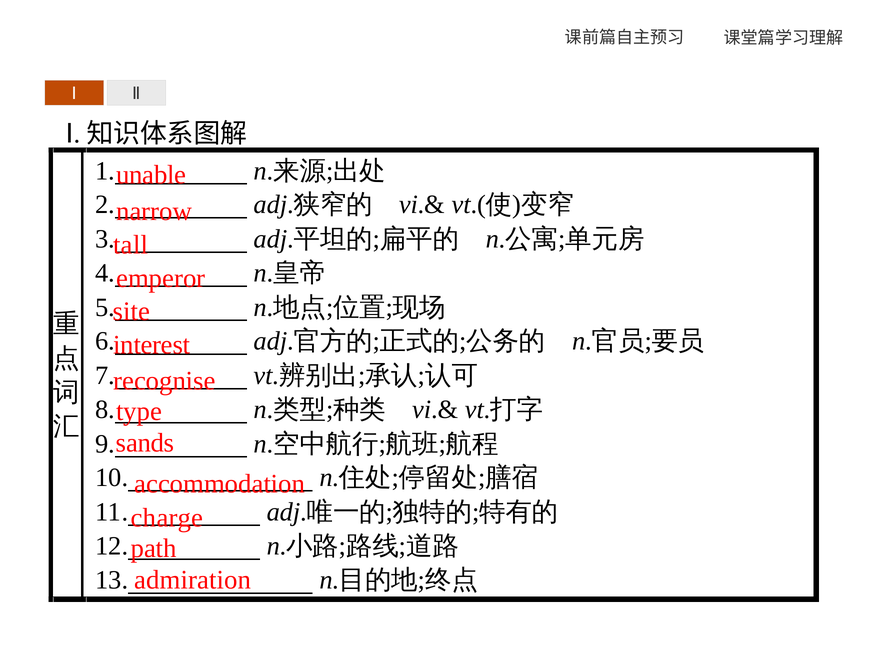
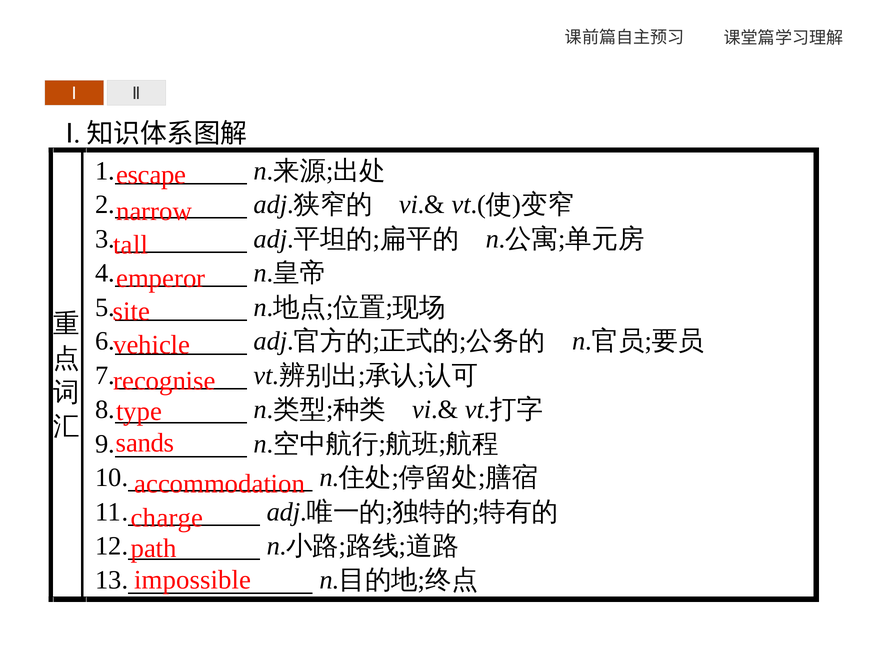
unable: unable -> escape
interest: interest -> vehicle
admiration: admiration -> impossible
